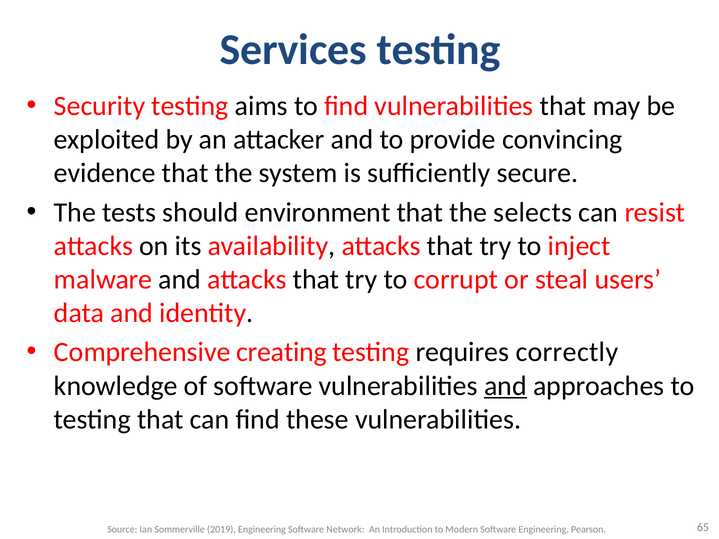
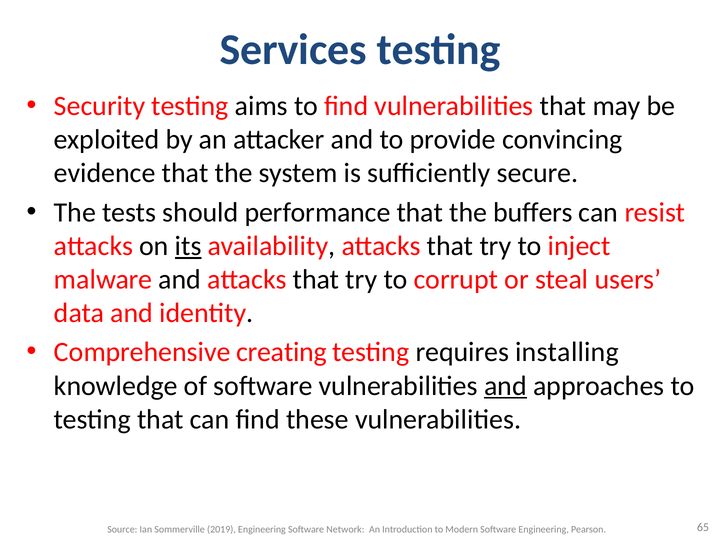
environment: environment -> performance
selects: selects -> buffers
its underline: none -> present
correctly: correctly -> installing
